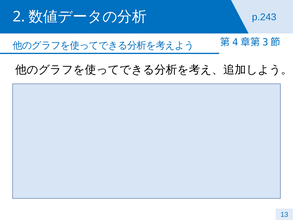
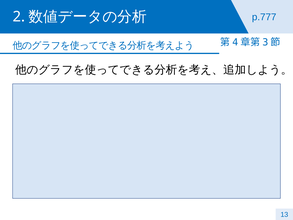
p.243: p.243 -> p.777
